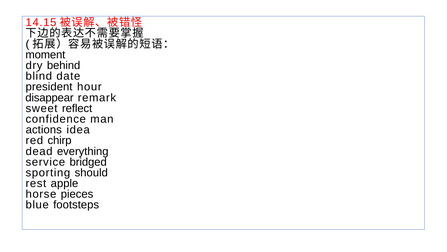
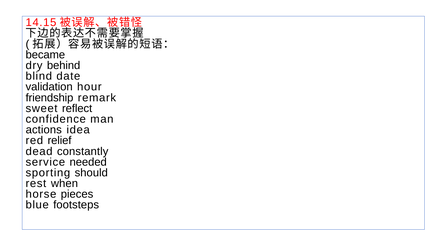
moment: moment -> became
president: president -> validation
disappear: disappear -> friendship
chirp: chirp -> relief
everything: everything -> constantly
bridged: bridged -> needed
apple: apple -> when
